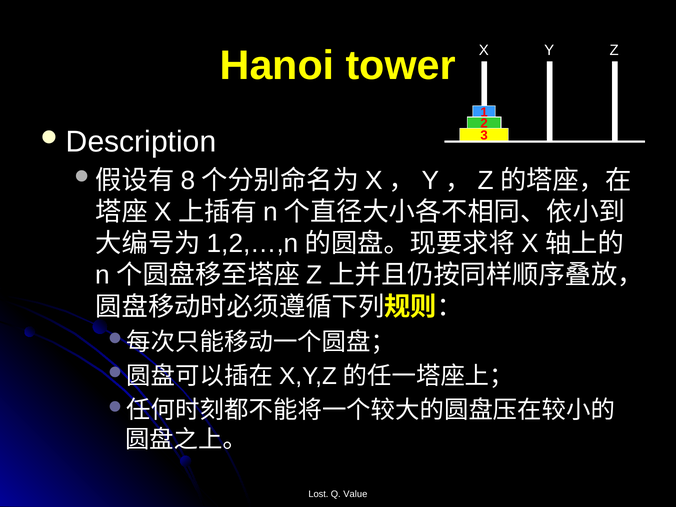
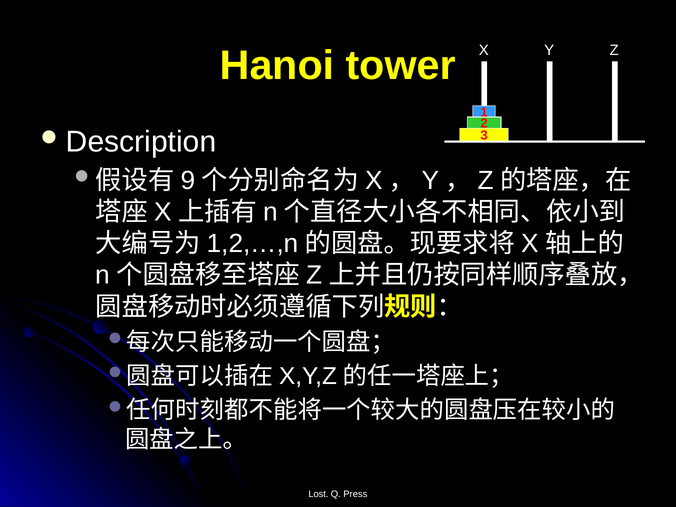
8: 8 -> 9
Value: Value -> Press
